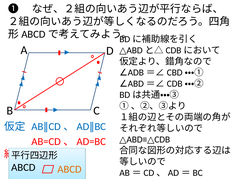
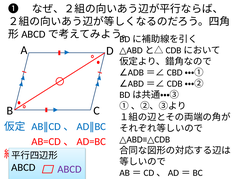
ABCD at (70, 170) colour: orange -> purple
